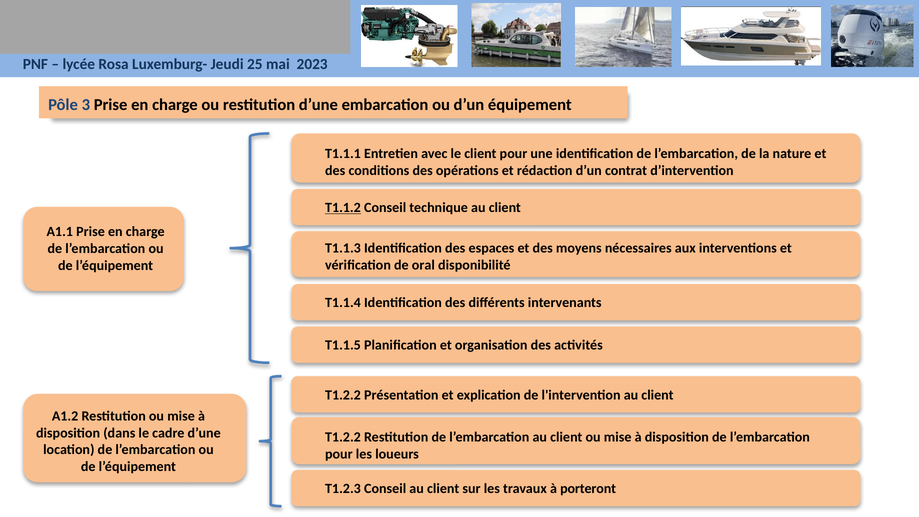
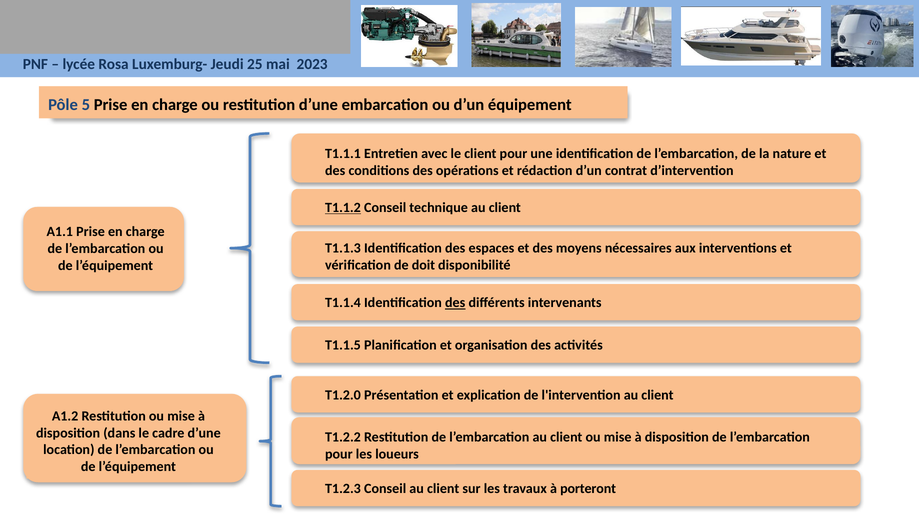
3: 3 -> 5
oral: oral -> doit
des at (455, 303) underline: none -> present
T1.2.2 at (343, 395): T1.2.2 -> T1.2.0
